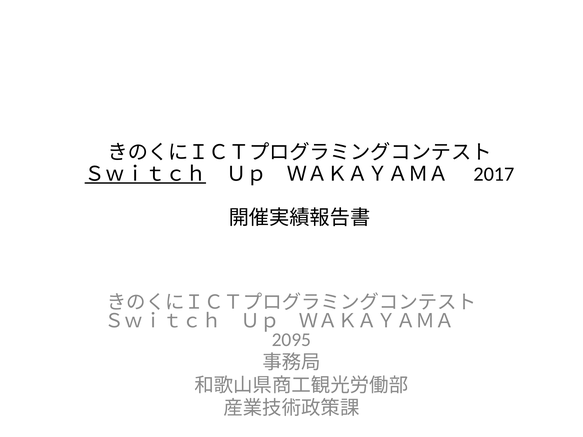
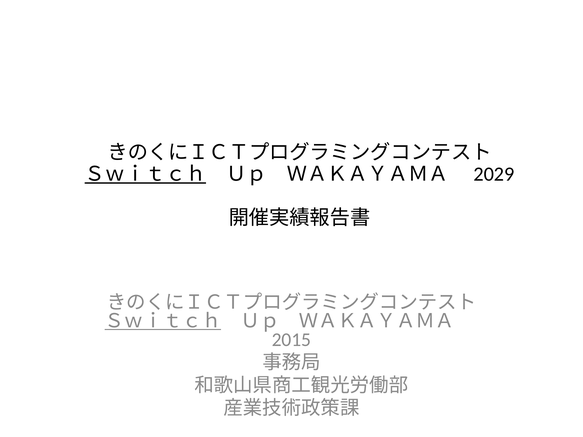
2017: 2017 -> 2029
Ｓｗｉｔｃｈ at (163, 321) underline: none -> present
2095: 2095 -> 2015
